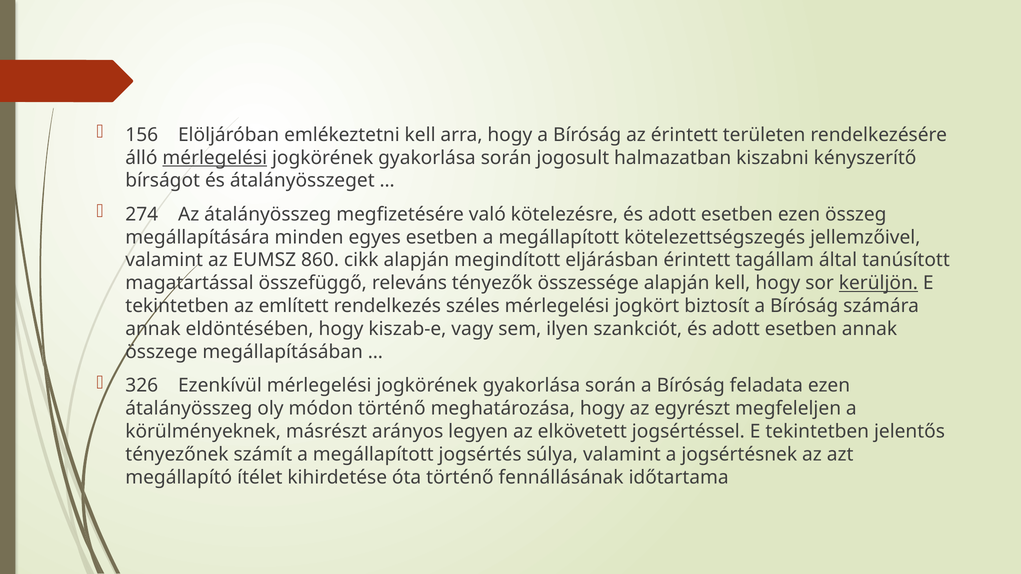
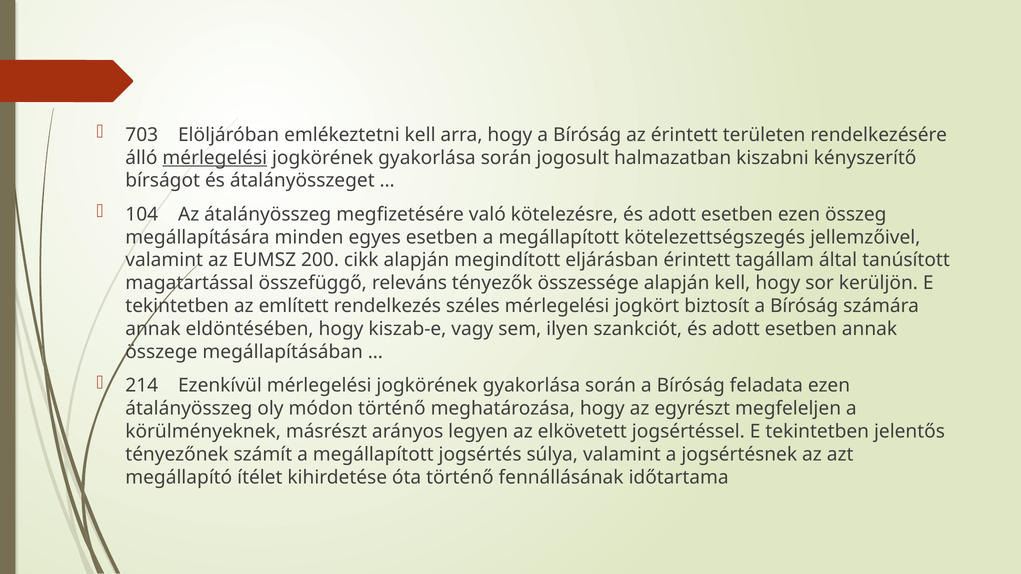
156: 156 -> 703
274: 274 -> 104
860: 860 -> 200
kerüljön underline: present -> none
326: 326 -> 214
